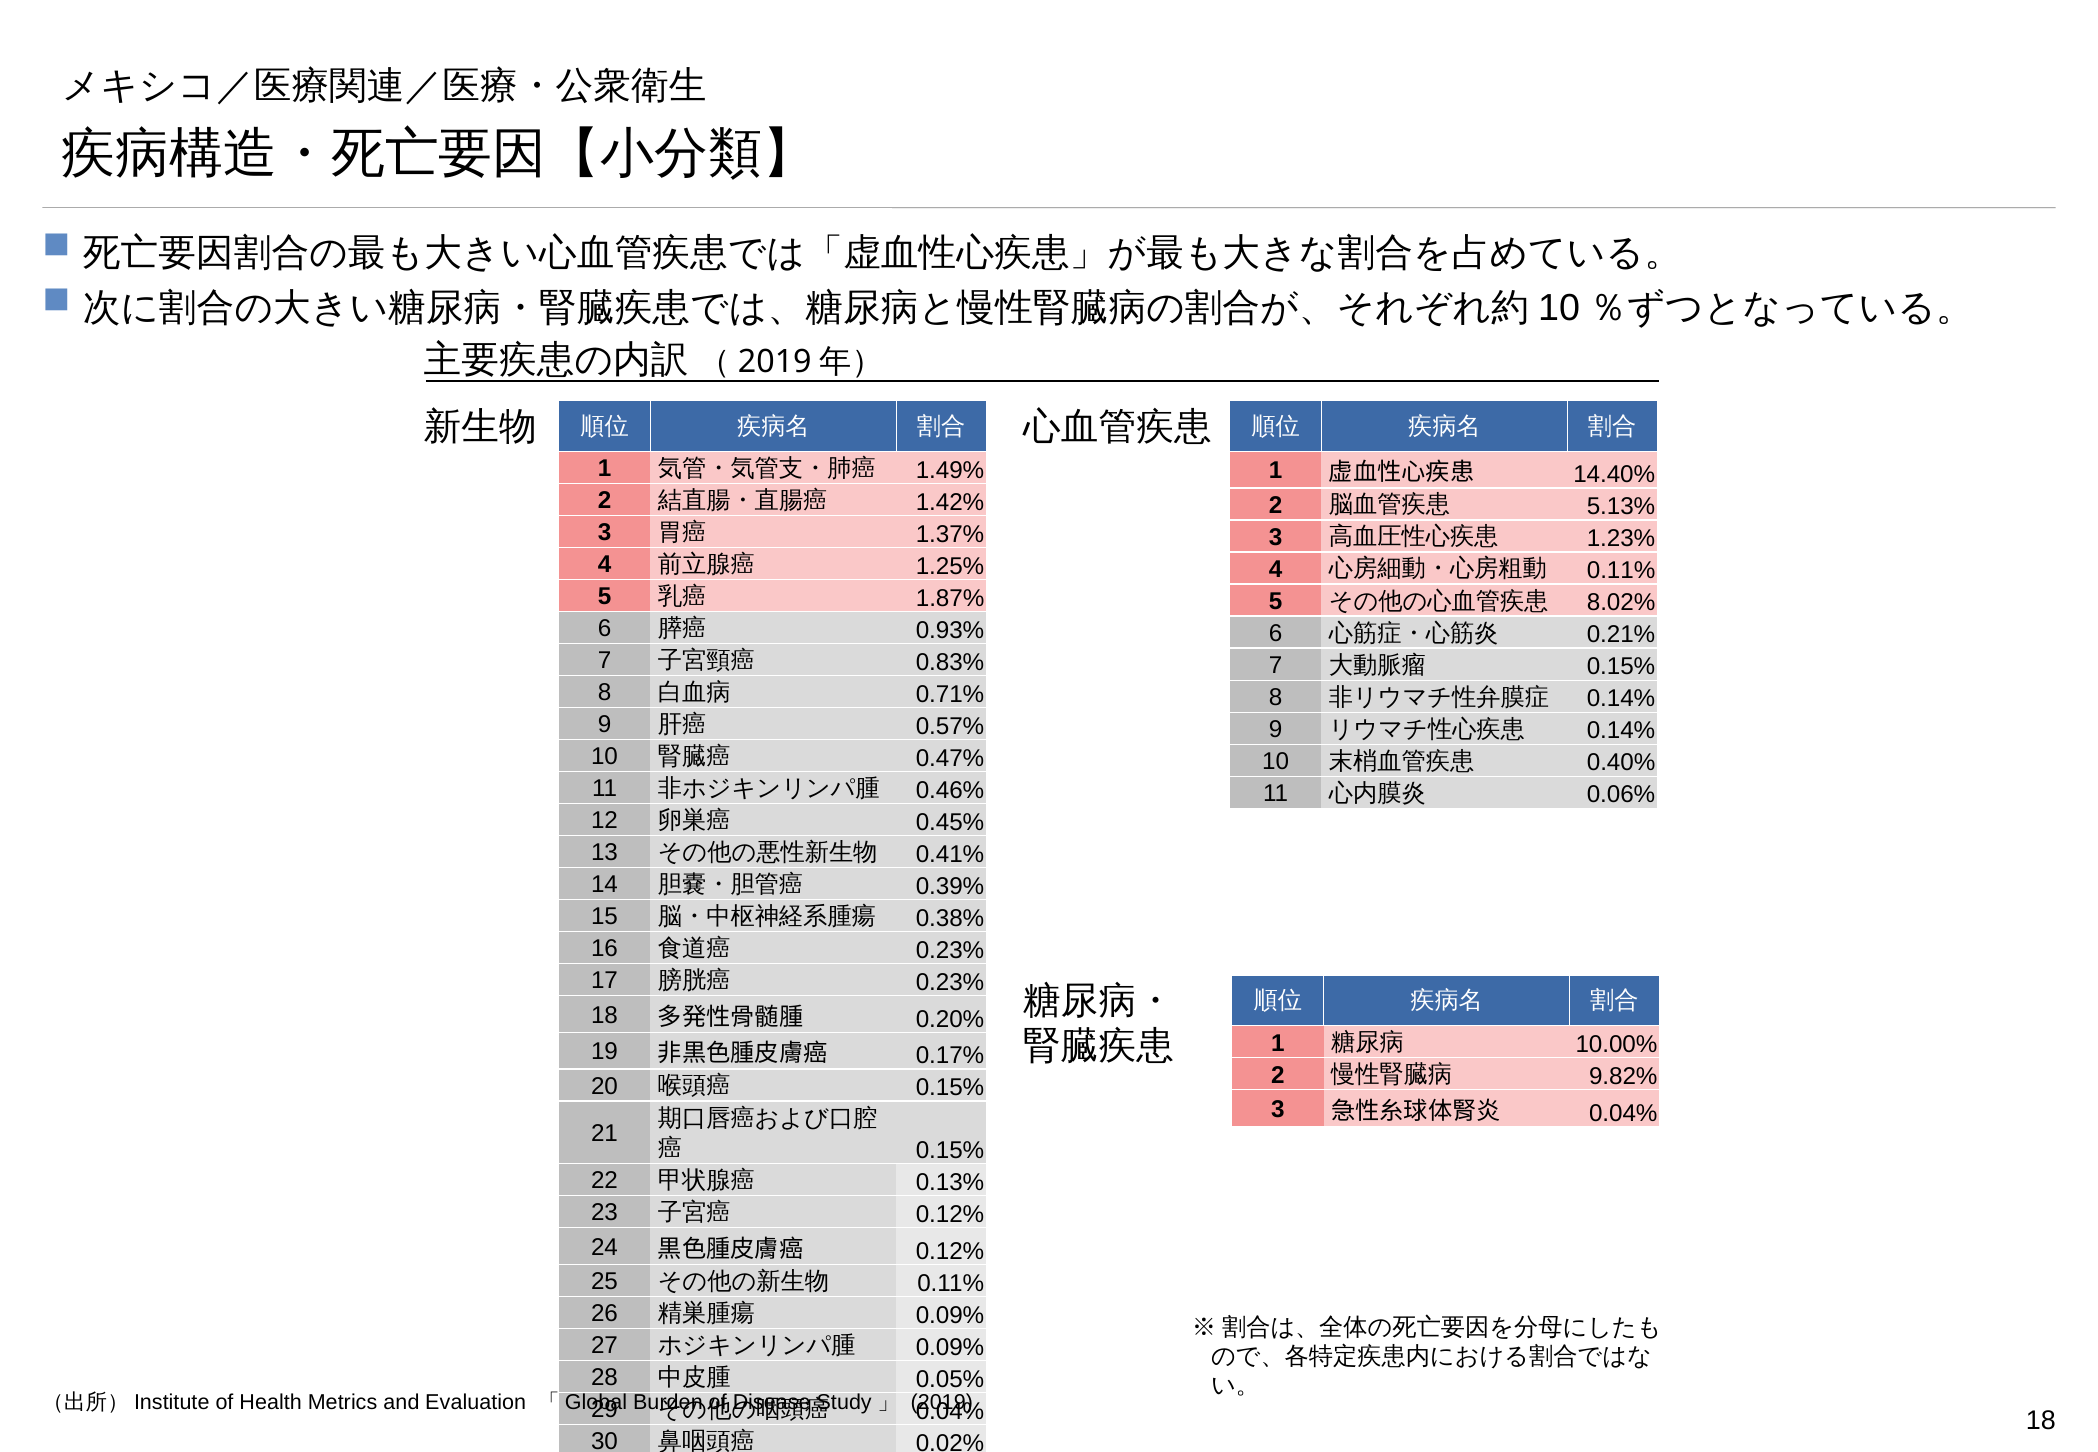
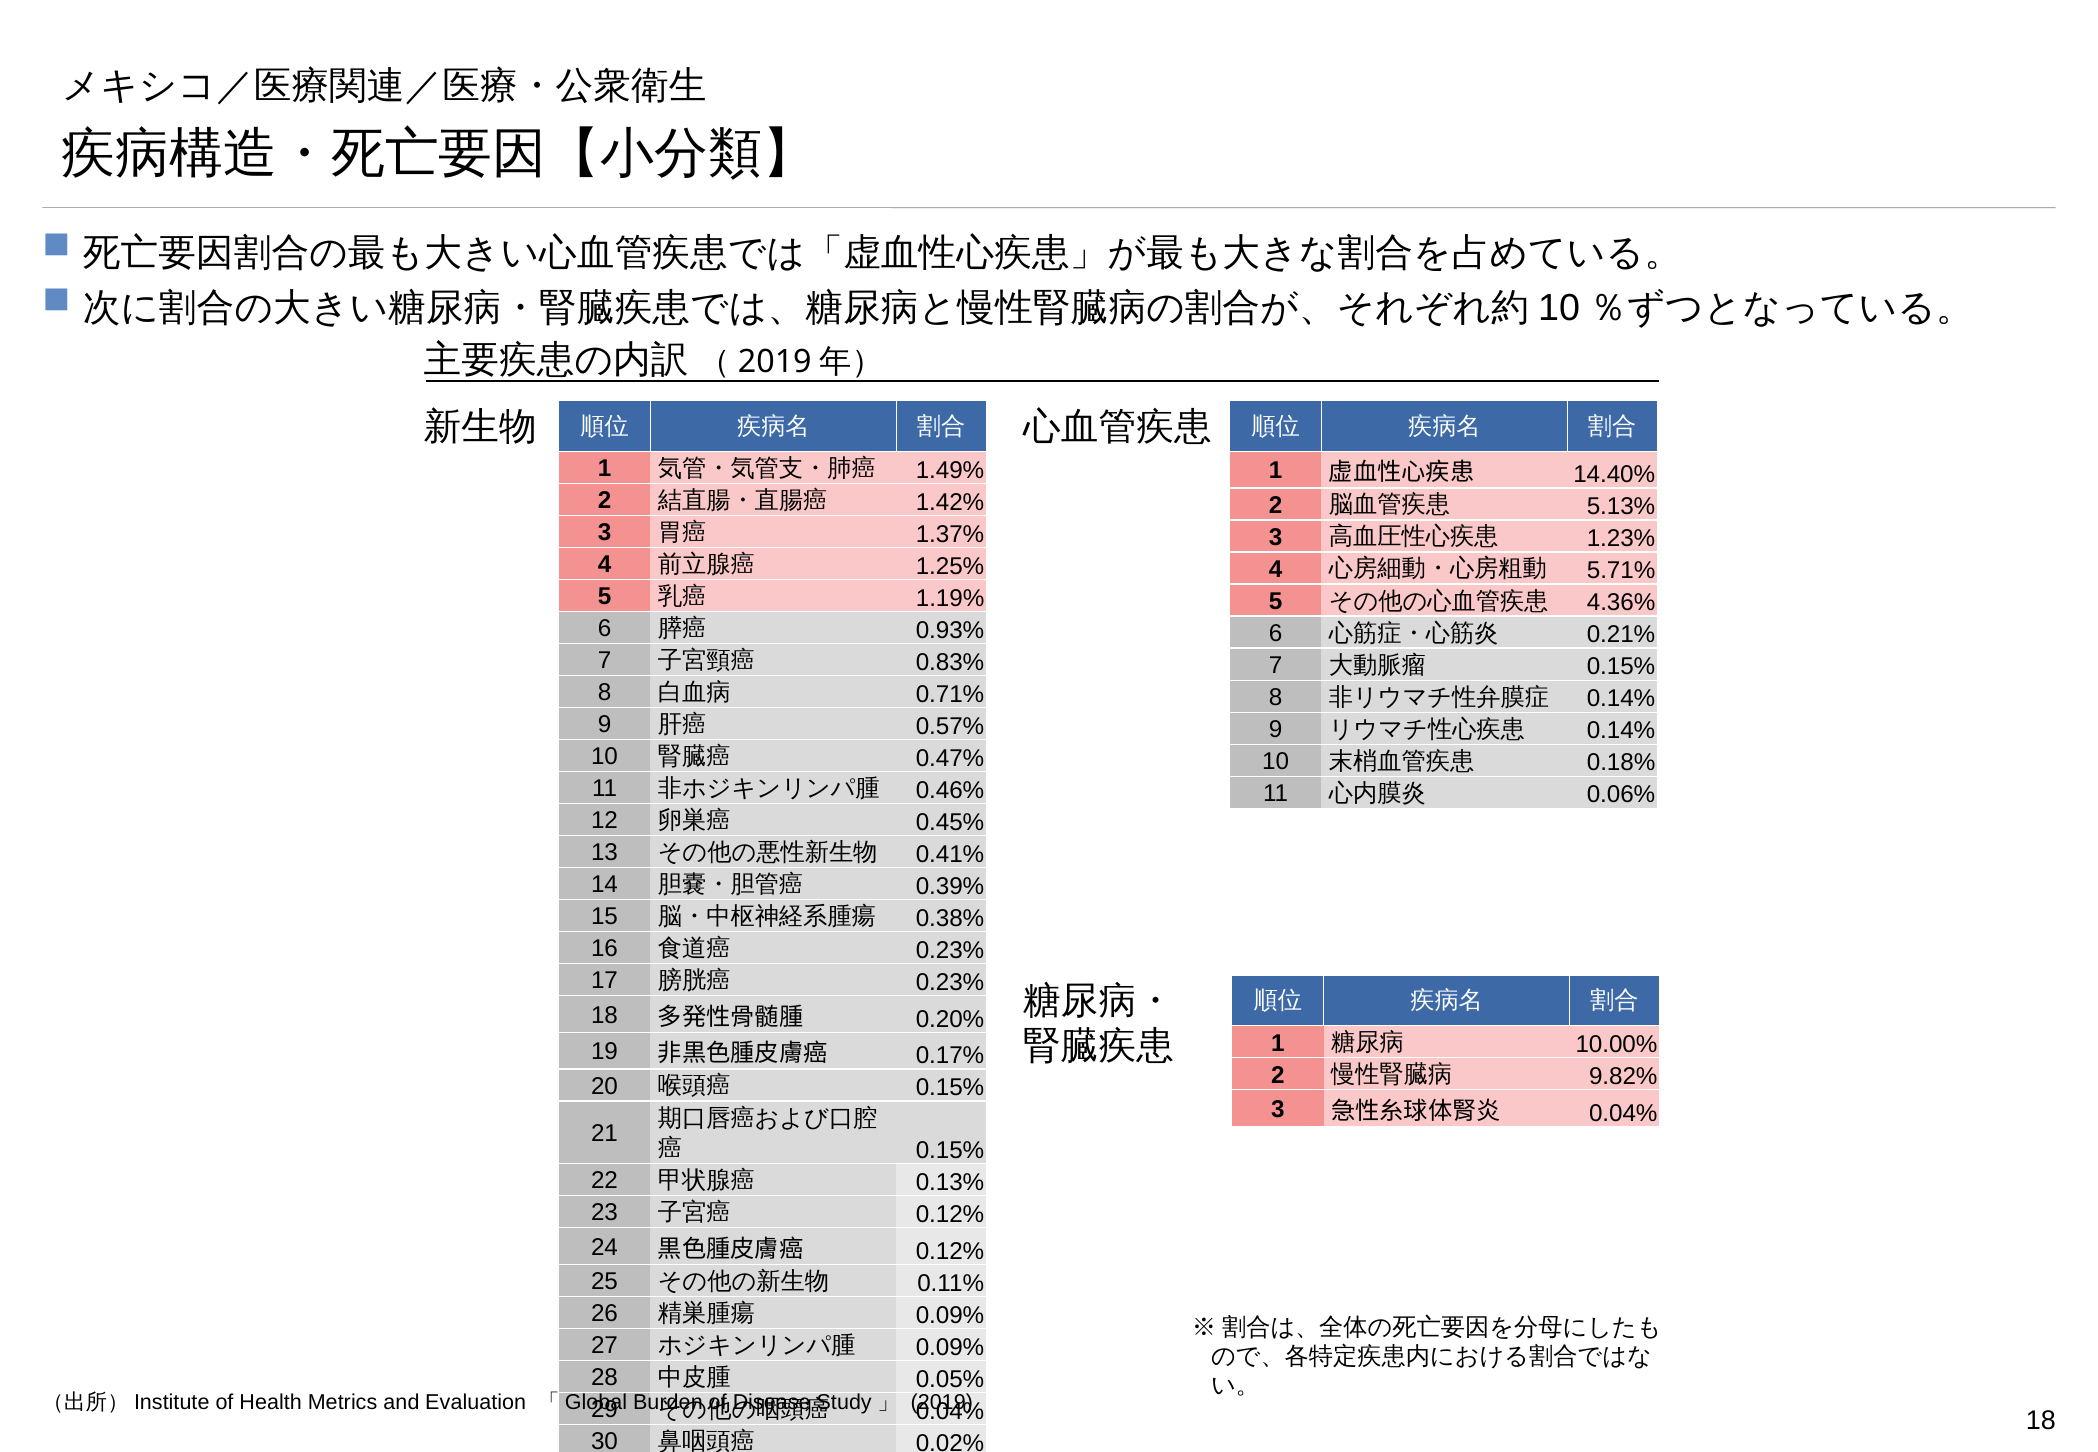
0.11% at (1621, 571): 0.11% -> 5.71%
1.87%: 1.87% -> 1.19%
8.02%: 8.02% -> 4.36%
0.40%: 0.40% -> 0.18%
